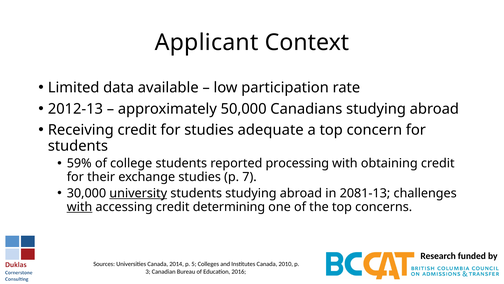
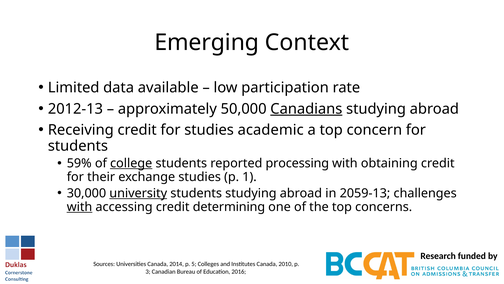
Applicant: Applicant -> Emerging
Canadians underline: none -> present
adequate: adequate -> academic
college underline: none -> present
7: 7 -> 1
2081-13: 2081-13 -> 2059-13
